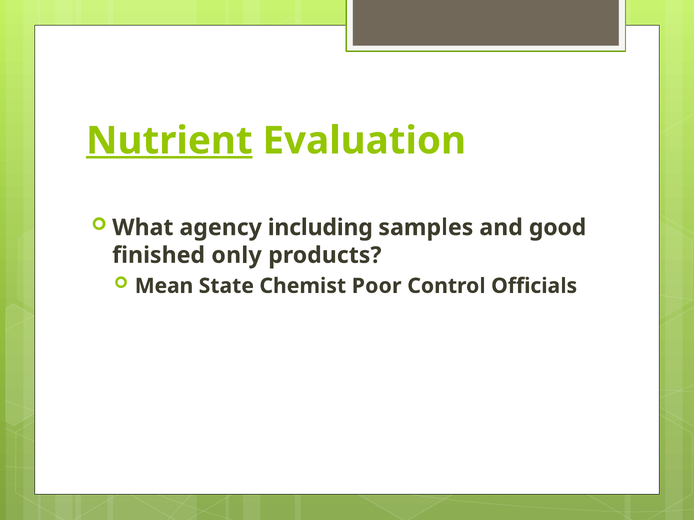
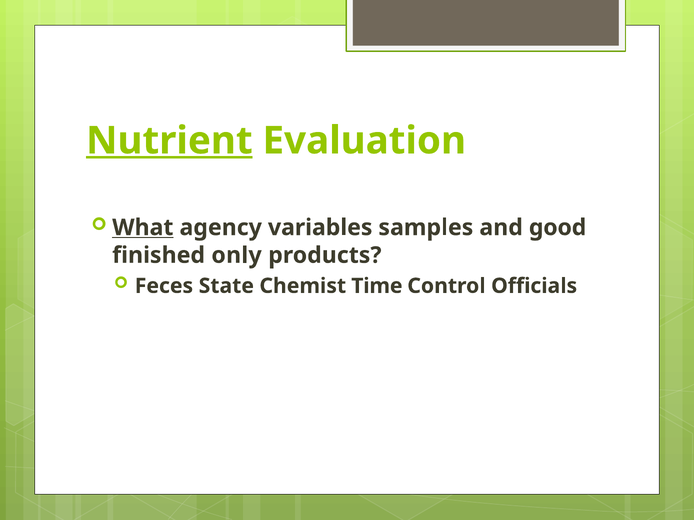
What underline: none -> present
including: including -> variables
Mean: Mean -> Feces
Poor: Poor -> Time
